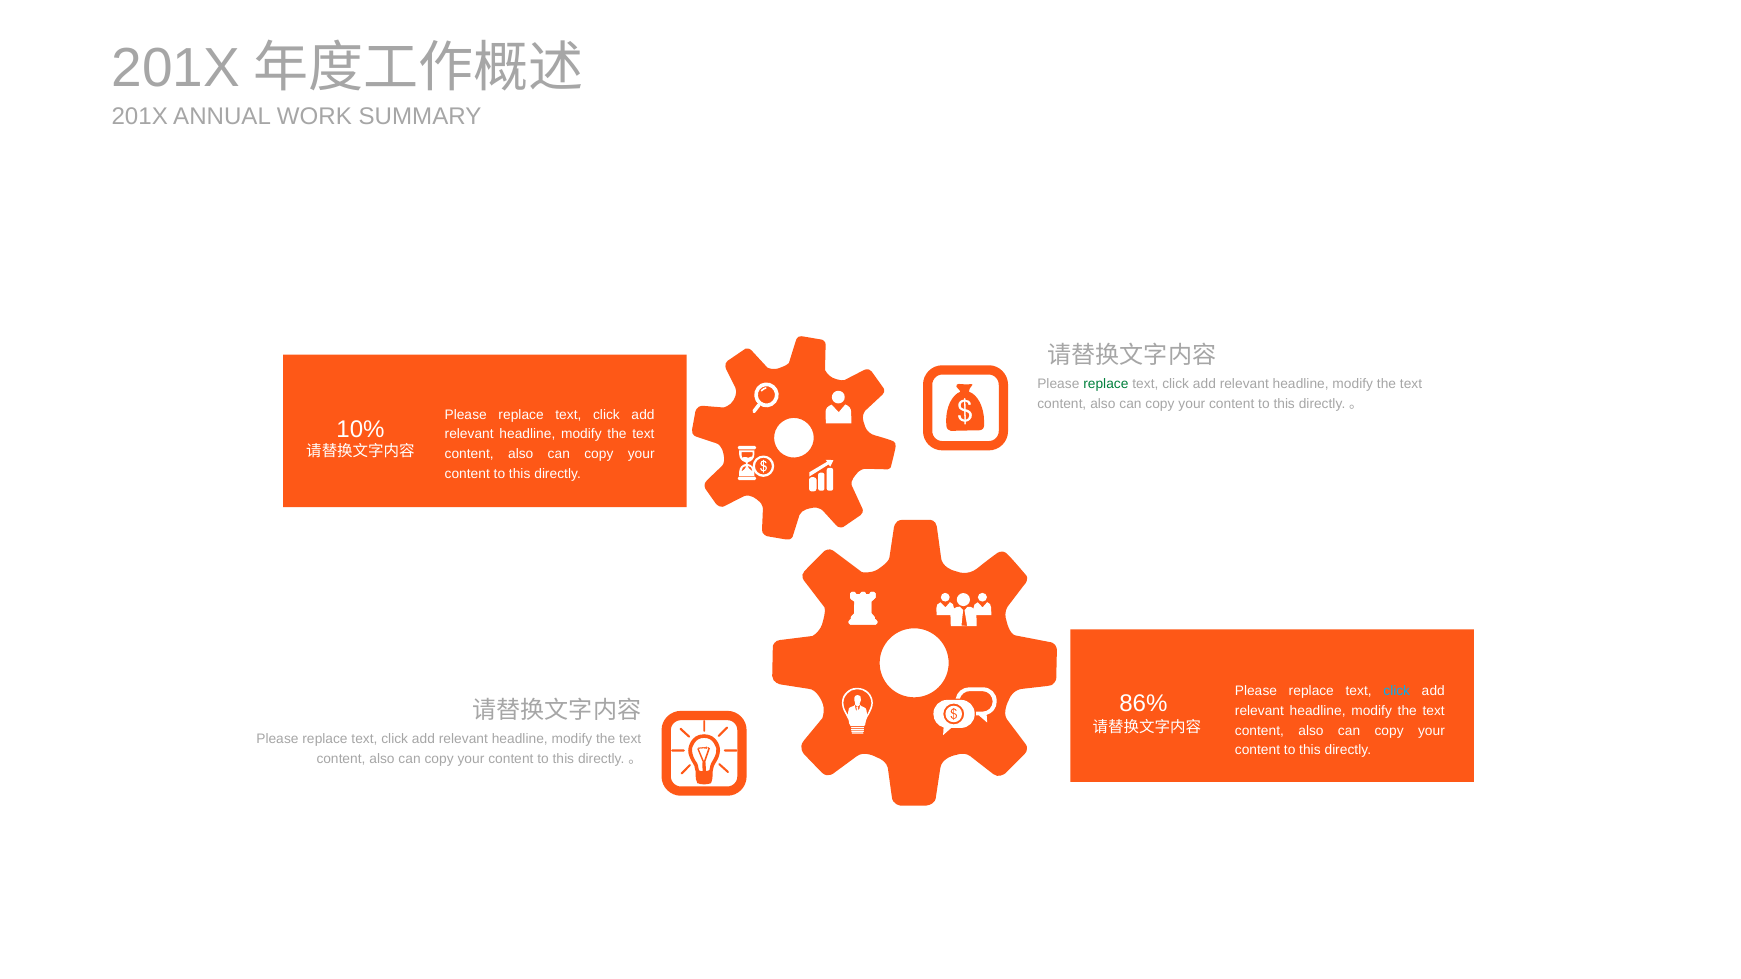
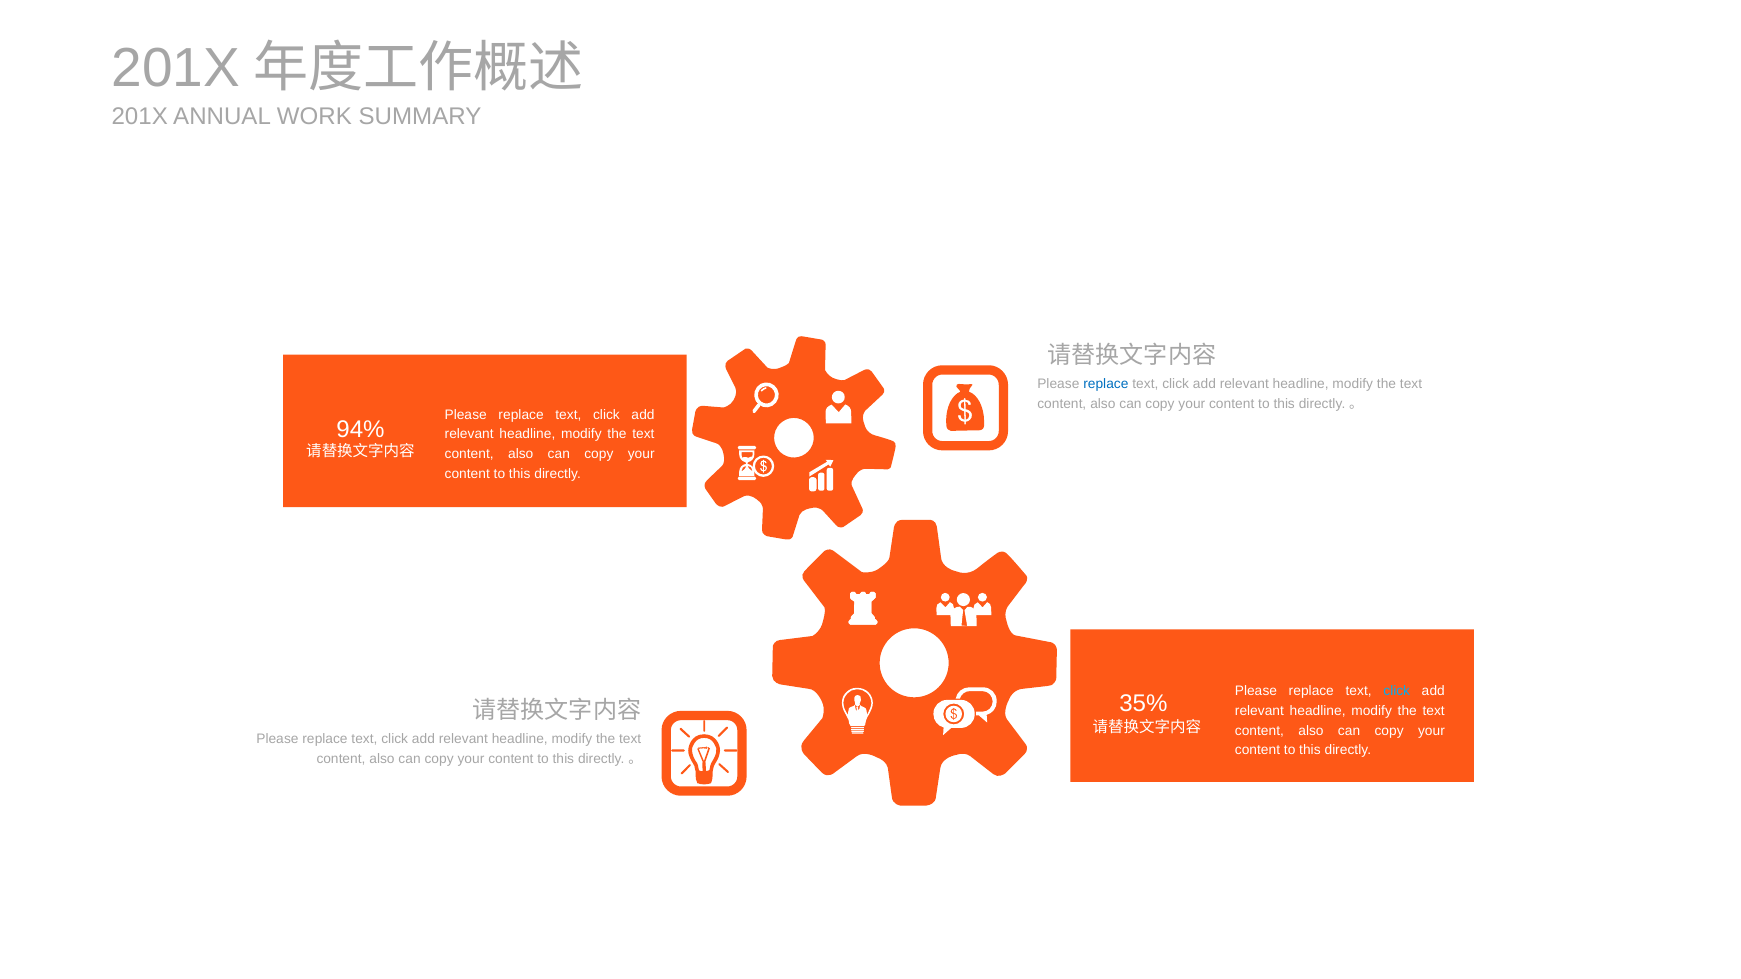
replace at (1106, 384) colour: green -> blue
10%: 10% -> 94%
86%: 86% -> 35%
